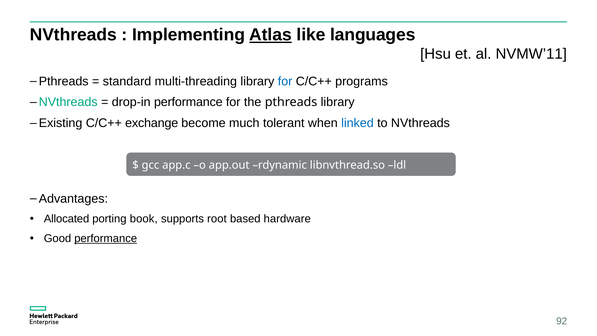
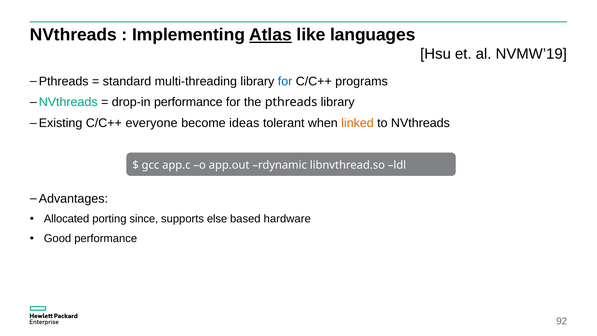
NVMW’11: NVMW’11 -> NVMW’19
exchange: exchange -> everyone
much: much -> ideas
linked colour: blue -> orange
book: book -> since
root: root -> else
performance at (106, 238) underline: present -> none
